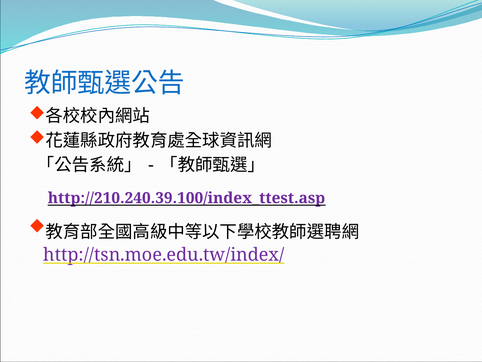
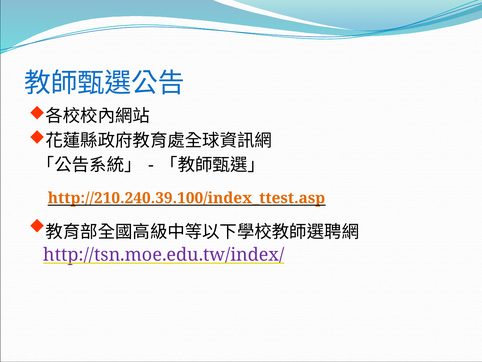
http://210.240.39.100/index_ttest.asp colour: purple -> orange
